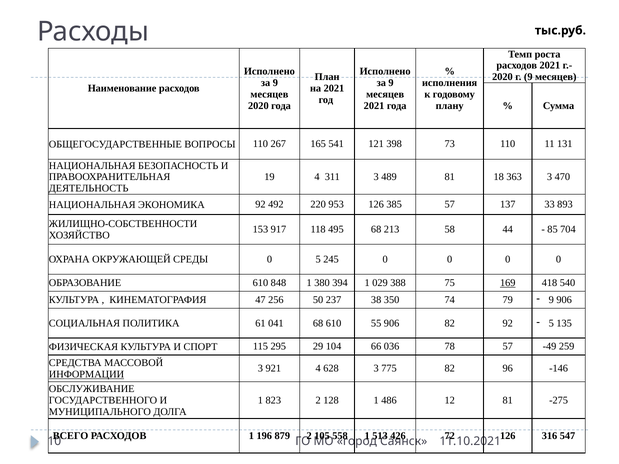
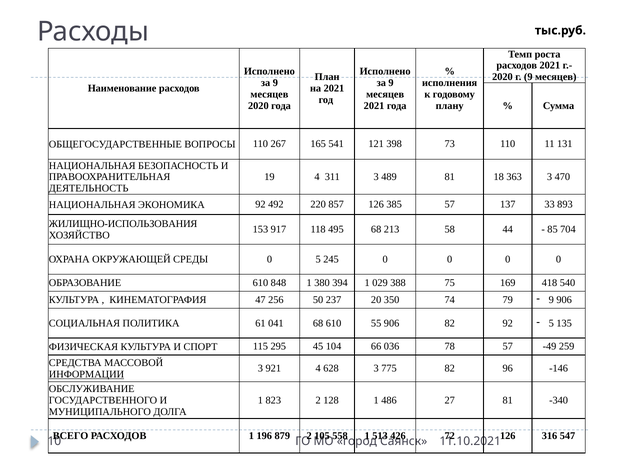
953: 953 -> 857
ЖИЛИЩНО-СОБСТВЕННОСТИ: ЖИЛИЩНО-СОБСТВЕННОСТИ -> ЖИЛИЩНО-ИСПОЛЬЗОВАНИЯ
169 underline: present -> none
38: 38 -> 20
29: 29 -> 45
12: 12 -> 27
-275: -275 -> -340
